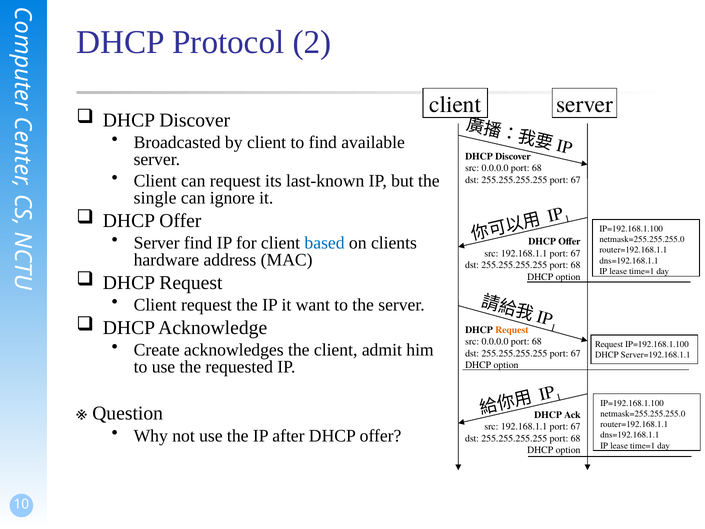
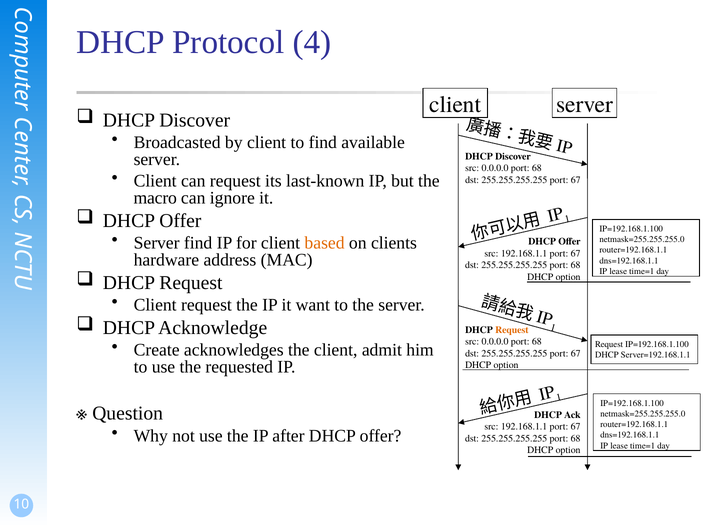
2: 2 -> 4
single: single -> macro
based colour: blue -> orange
